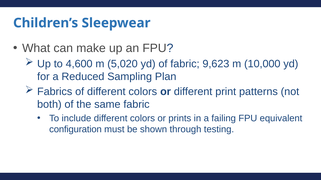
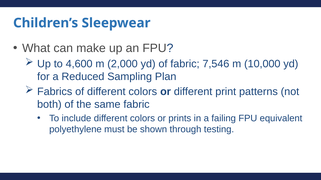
5,020: 5,020 -> 2,000
9,623: 9,623 -> 7,546
configuration: configuration -> polyethylene
